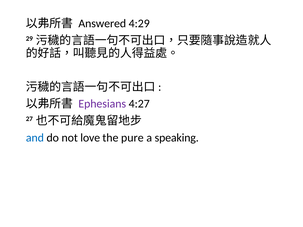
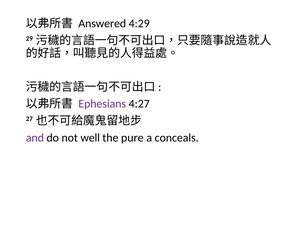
and colour: blue -> purple
love: love -> well
speaking: speaking -> conceals
